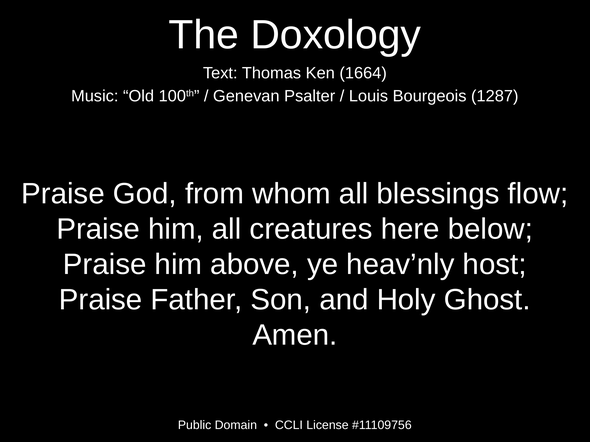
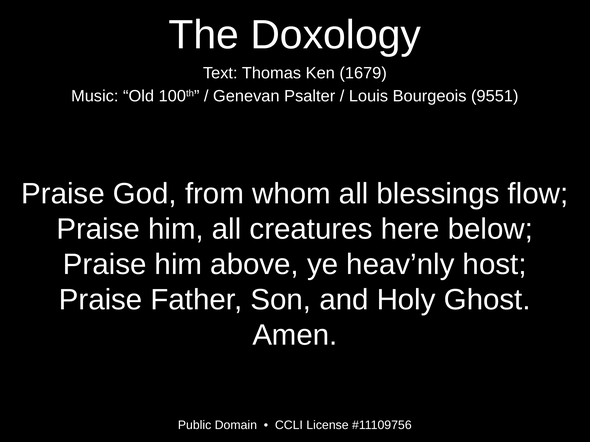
1664: 1664 -> 1679
1287: 1287 -> 9551
